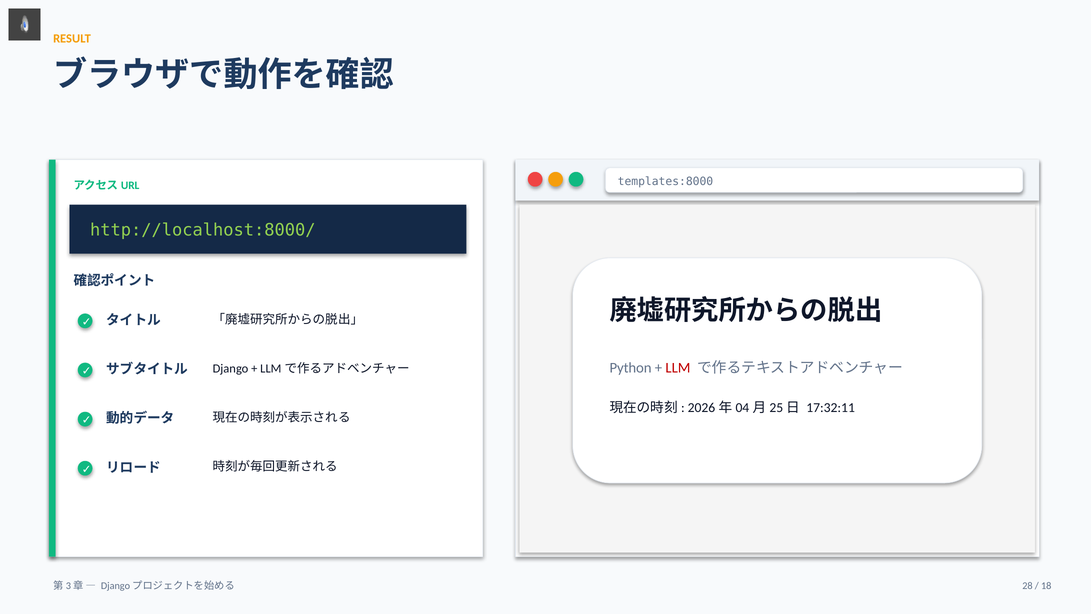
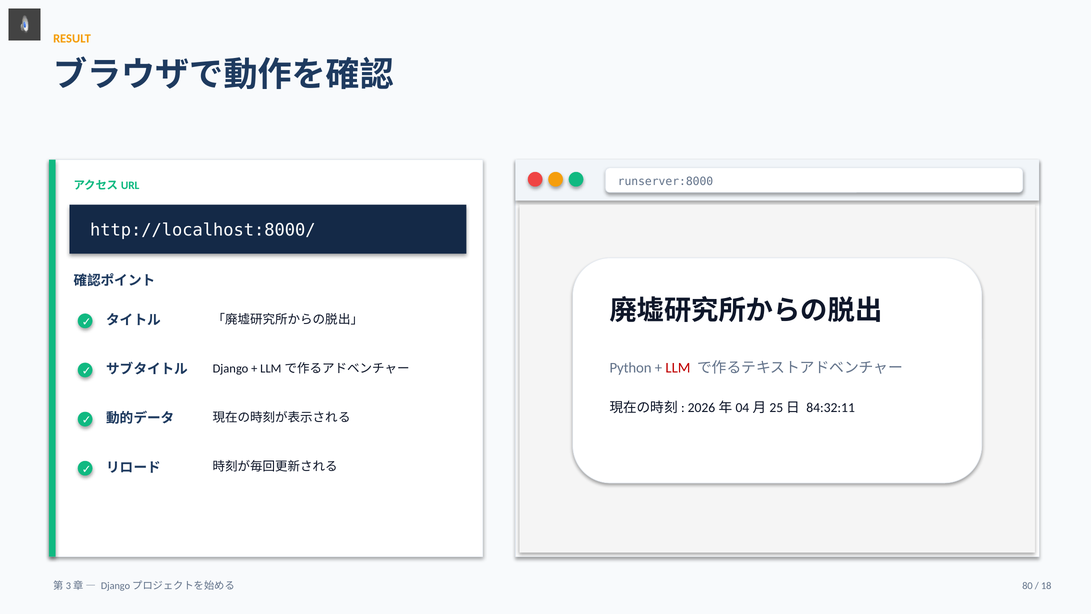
templates:8000: templates:8000 -> runserver:8000
http://localhost:8000/ colour: light green -> white
17:32:11: 17:32:11 -> 84:32:11
28: 28 -> 80
